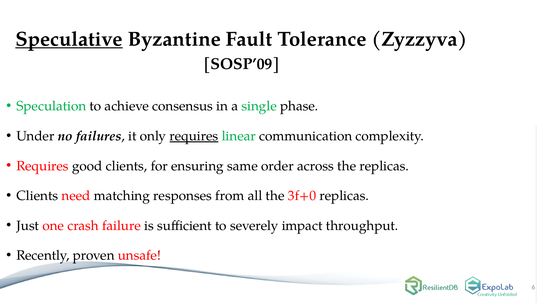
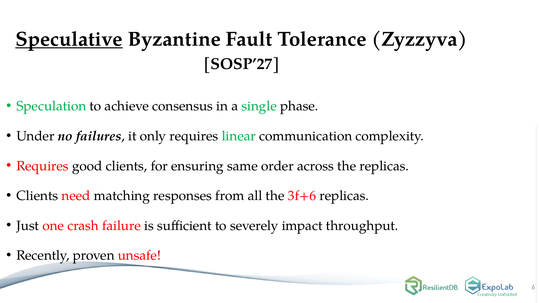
SOSP’09: SOSP’09 -> SOSP’27
requires at (194, 136) underline: present -> none
3f+0: 3f+0 -> 3f+6
